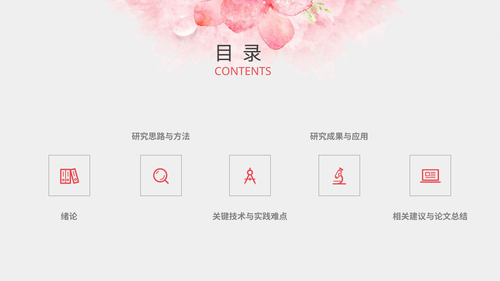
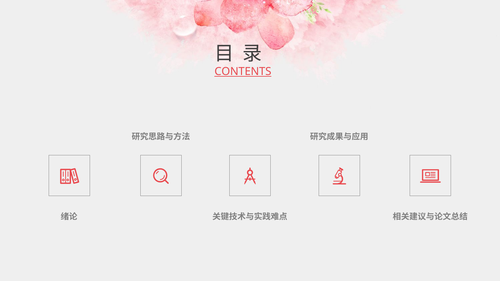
CONTENTS underline: none -> present
